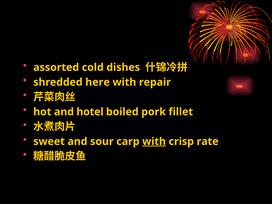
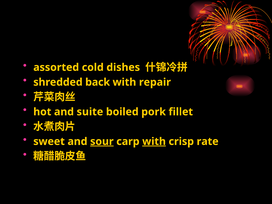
here: here -> back
hotel: hotel -> suite
sour underline: none -> present
